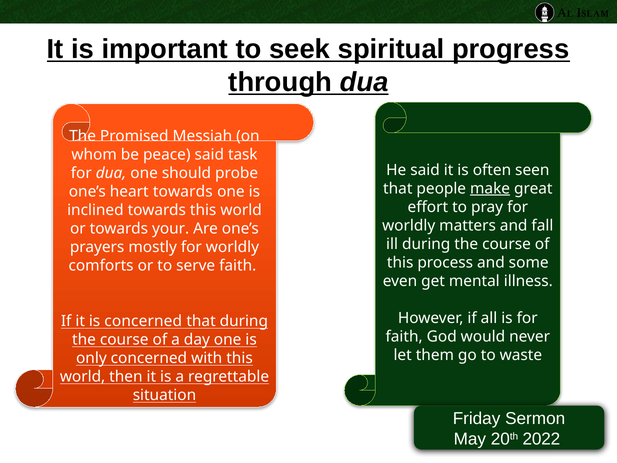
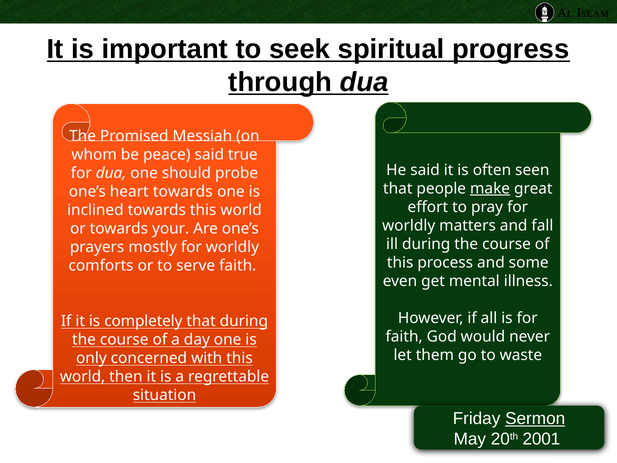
task: task -> true
is concerned: concerned -> completely
Sermon underline: none -> present
2022: 2022 -> 2001
